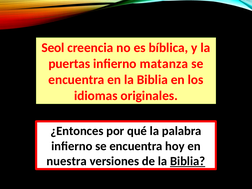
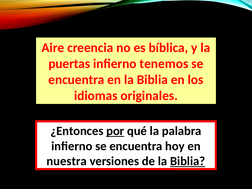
Seol: Seol -> Aire
matanza: matanza -> tenemos
por underline: none -> present
